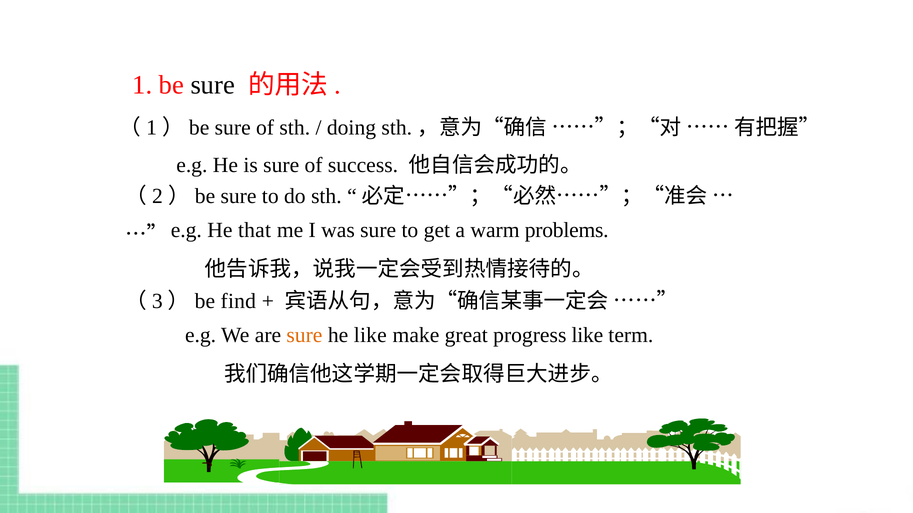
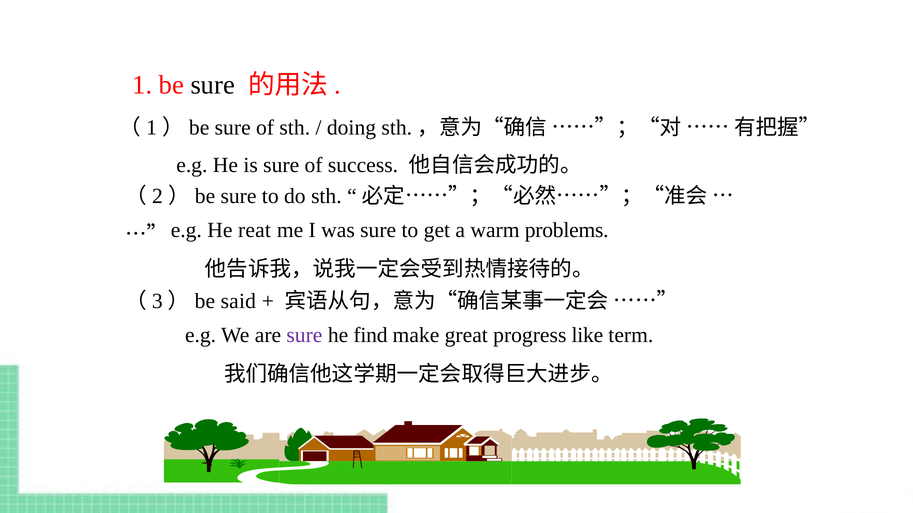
that: that -> reat
find: find -> said
sure at (304, 336) colour: orange -> purple
he like: like -> find
